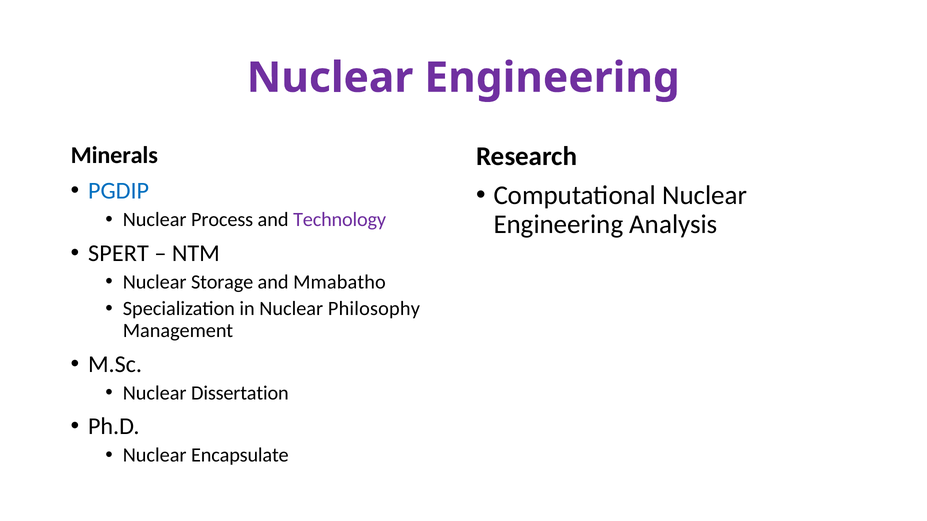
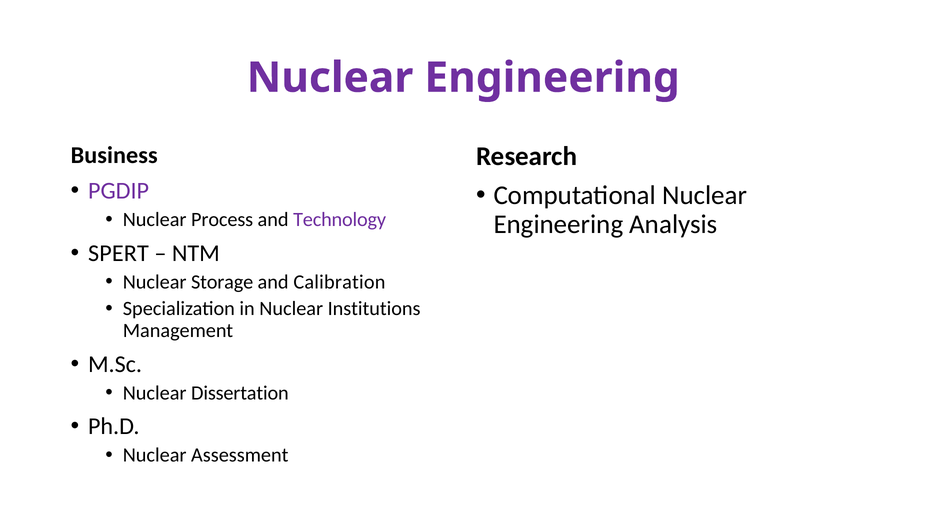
Minerals: Minerals -> Business
PGDIP colour: blue -> purple
Mmabatho: Mmabatho -> Calibration
Philosophy: Philosophy -> Institutions
Encapsulate: Encapsulate -> Assessment
